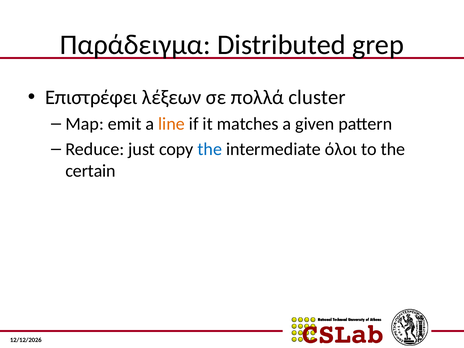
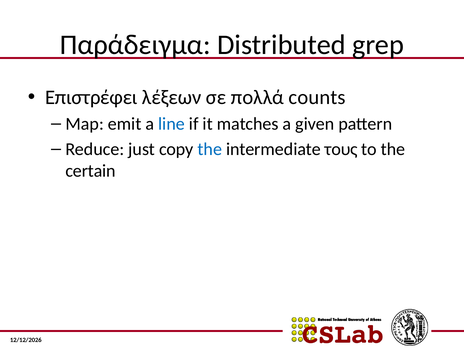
cluster: cluster -> counts
line colour: orange -> blue
όλοι: όλοι -> τους
